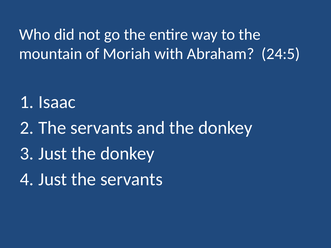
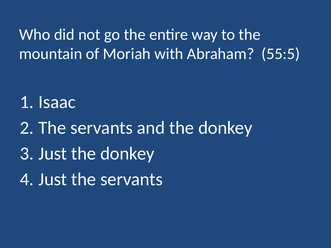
24:5: 24:5 -> 55:5
